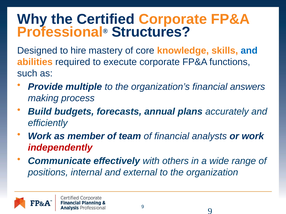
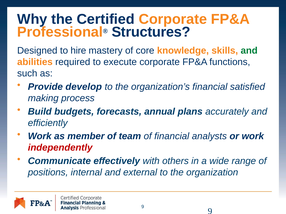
and at (249, 51) colour: blue -> green
multiple: multiple -> develop
answers: answers -> satisfied
